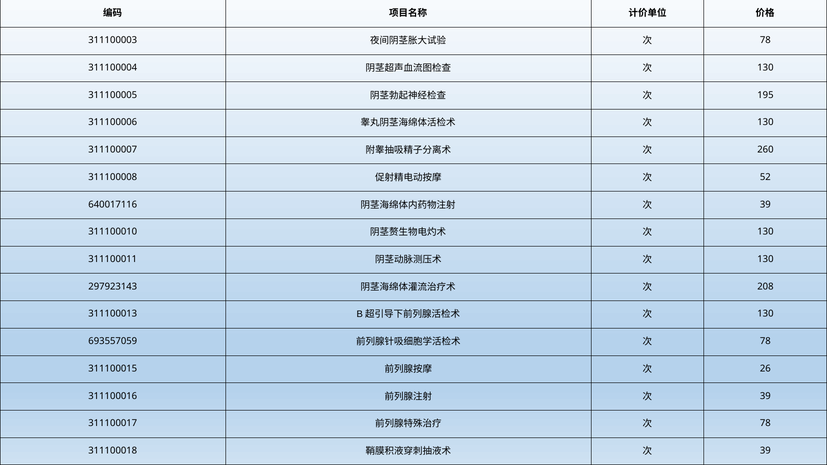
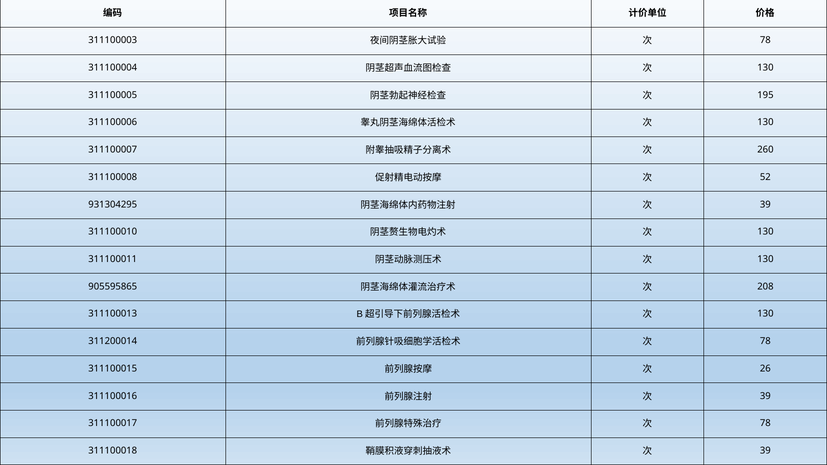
640017116: 640017116 -> 931304295
297923143: 297923143 -> 905595865
693557059: 693557059 -> 311200014
